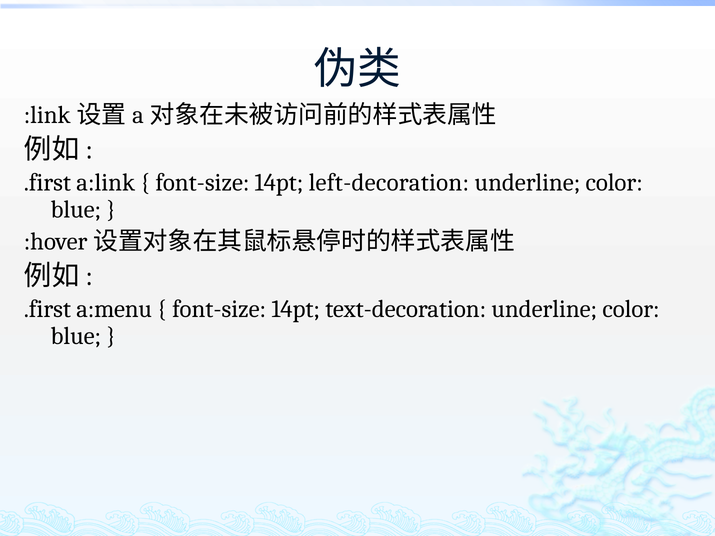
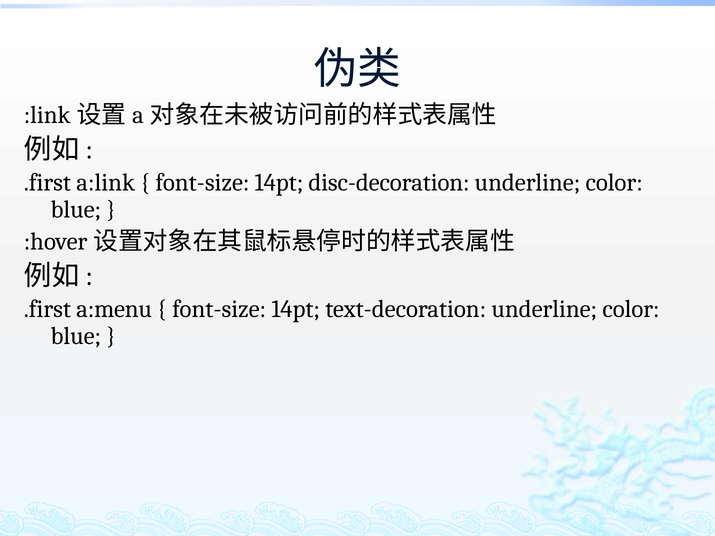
left-decoration: left-decoration -> disc-decoration
